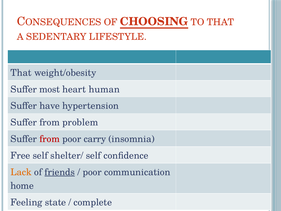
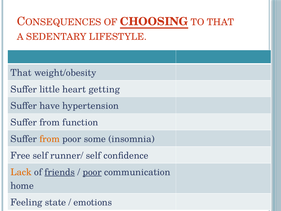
most: most -> little
human: human -> getting
problem: problem -> function
from at (50, 139) colour: red -> orange
carry: carry -> some
shelter/: shelter/ -> runner/
poor at (92, 172) underline: none -> present
complete: complete -> emotions
